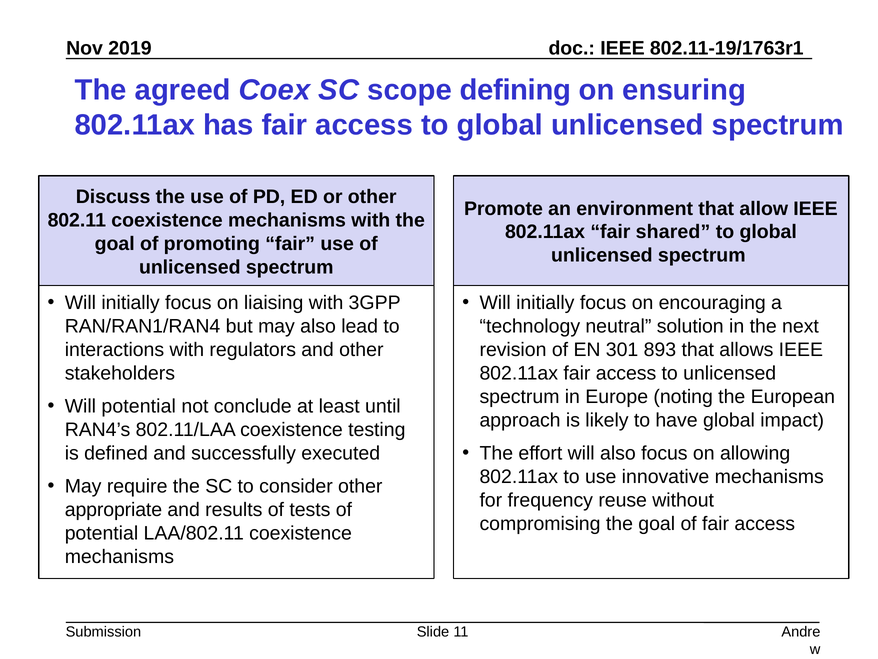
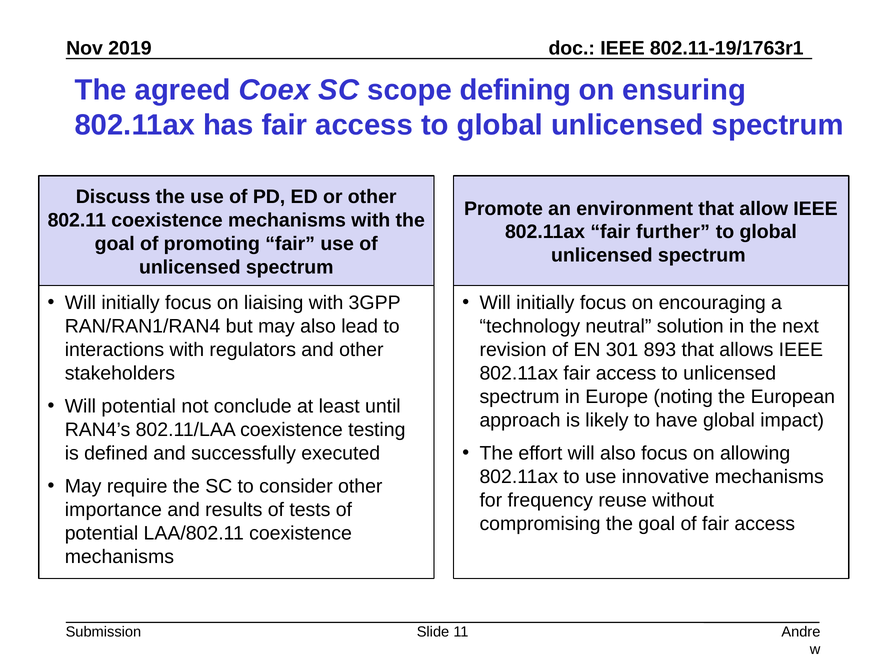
shared: shared -> further
appropriate: appropriate -> importance
